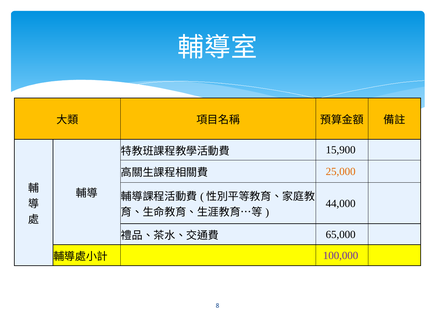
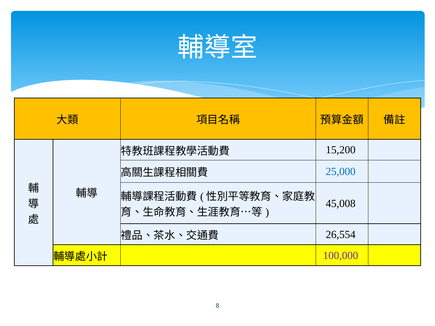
15,900: 15,900 -> 15,200
25,000 colour: orange -> blue
44,000: 44,000 -> 45,008
65,000: 65,000 -> 26,554
